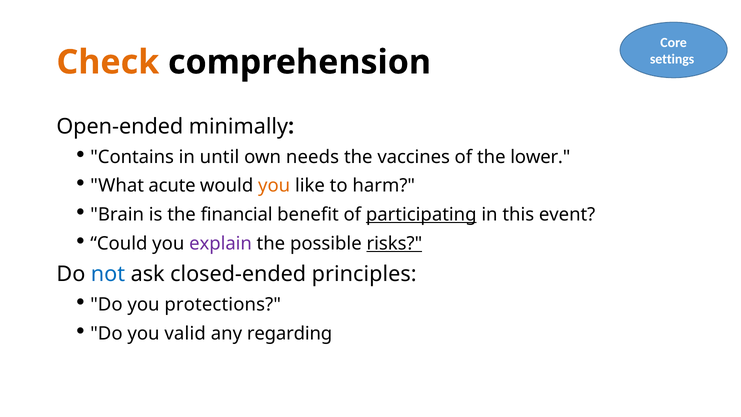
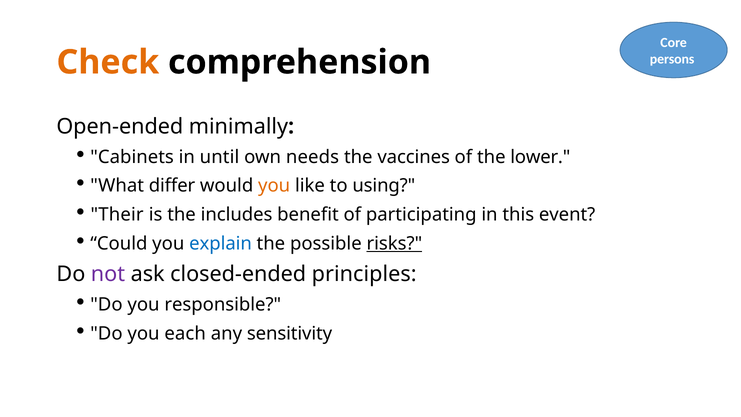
settings: settings -> persons
Contains: Contains -> Cabinets
acute: acute -> differ
harm: harm -> using
Brain: Brain -> Their
financial: financial -> includes
participating underline: present -> none
explain colour: purple -> blue
not colour: blue -> purple
protections: protections -> responsible
valid: valid -> each
regarding: regarding -> sensitivity
